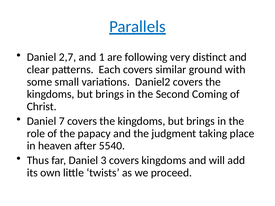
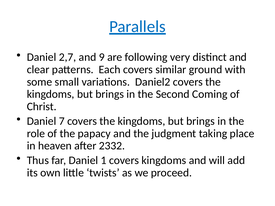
1: 1 -> 9
5540: 5540 -> 2332
3: 3 -> 1
